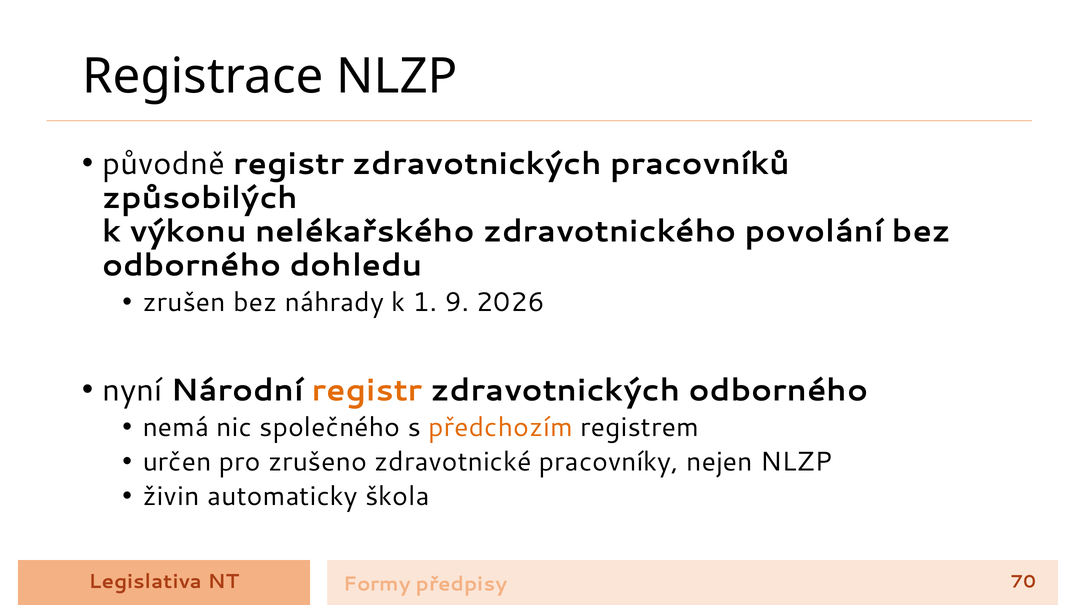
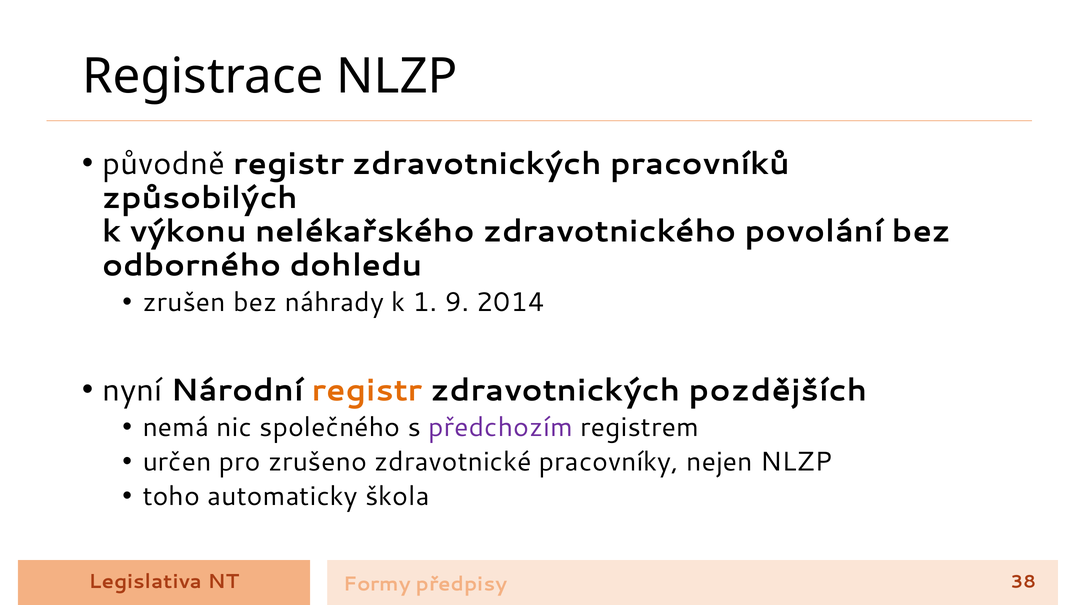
2026: 2026 -> 2014
zdravotnických odborného: odborného -> pozdějších
předchozím colour: orange -> purple
živin: živin -> toho
70: 70 -> 38
